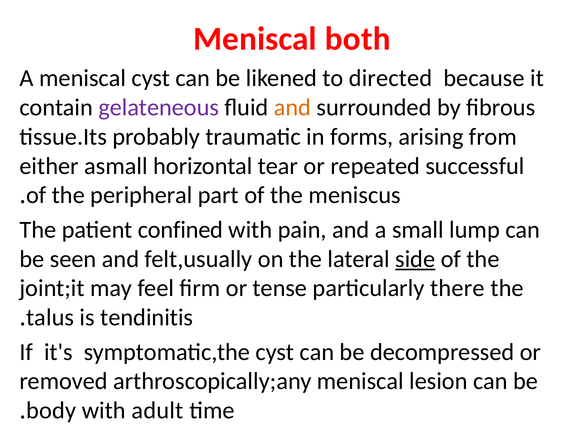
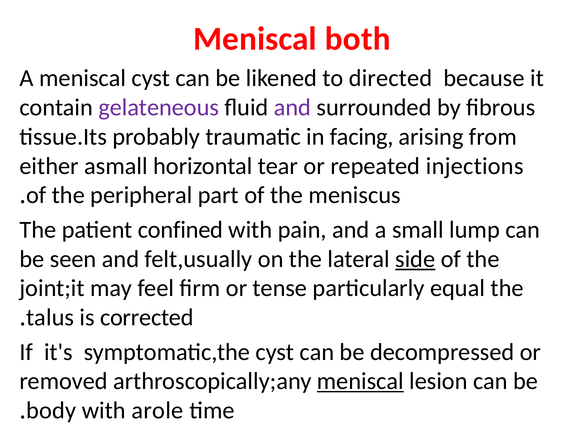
and at (293, 107) colour: orange -> purple
forms: forms -> facing
successful: successful -> injections
there: there -> equal
tendinitis: tendinitis -> corrected
meniscal at (360, 381) underline: none -> present
adult: adult -> arole
